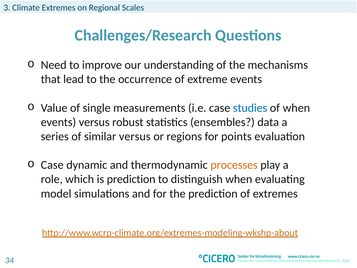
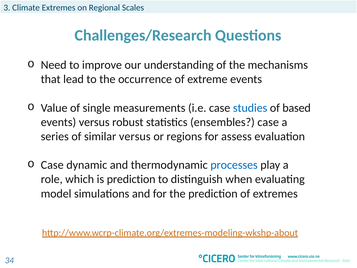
of when: when -> based
ensembles data: data -> case
points: points -> assess
processes colour: orange -> blue
